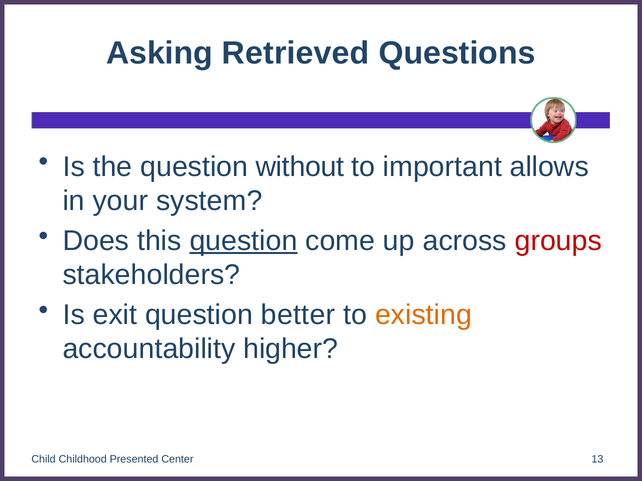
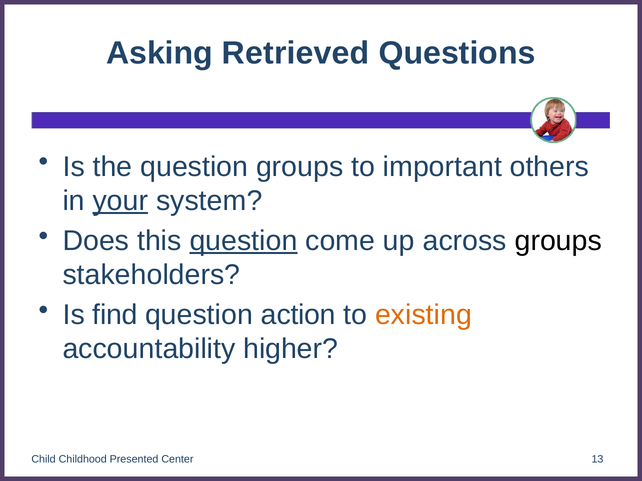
question without: without -> groups
allows: allows -> others
your underline: none -> present
groups at (558, 241) colour: red -> black
exit: exit -> find
better: better -> action
